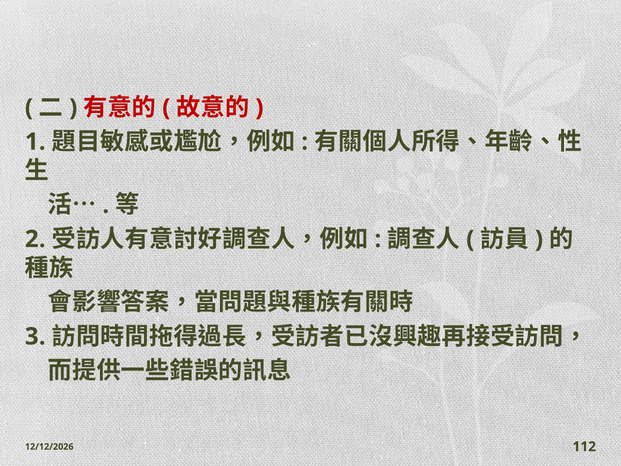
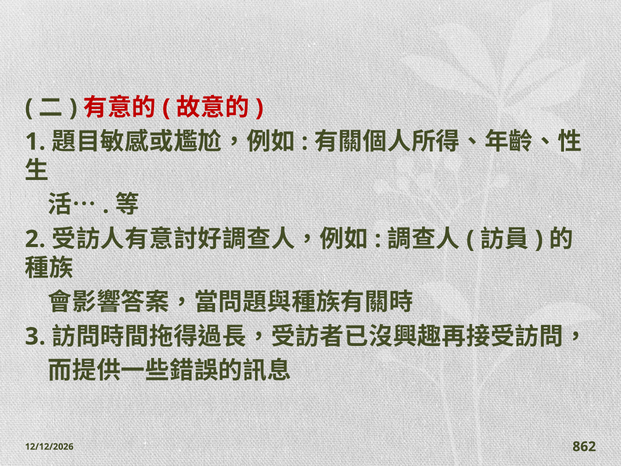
112: 112 -> 862
